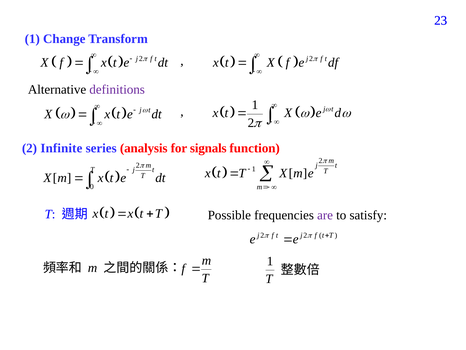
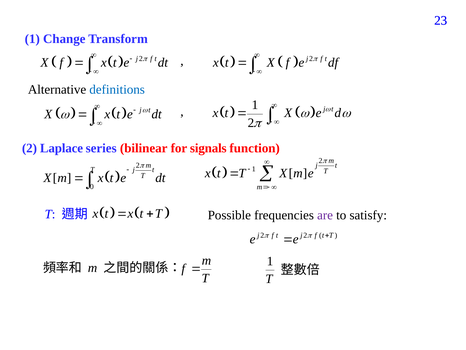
definitions colour: purple -> blue
Infinite: Infinite -> Laplace
analysis: analysis -> bilinear
